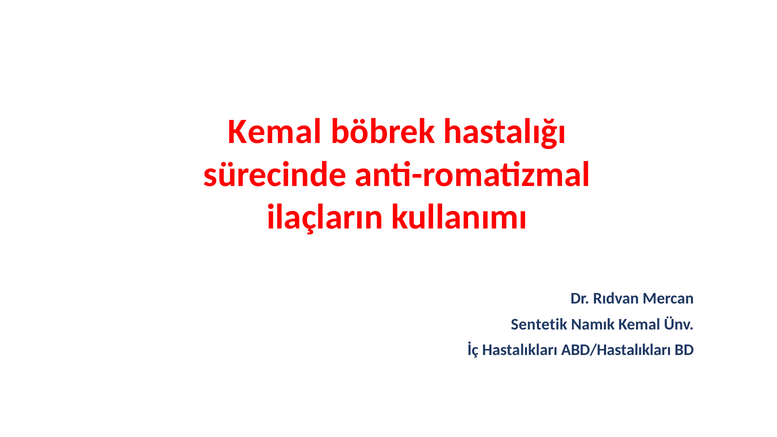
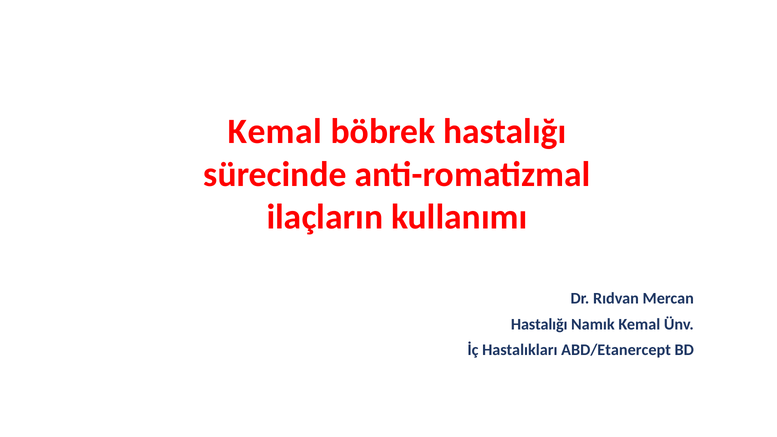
Sentetik at (539, 324): Sentetik -> Hastalığı
ABD/Hastalıkları: ABD/Hastalıkları -> ABD/Etanercept
